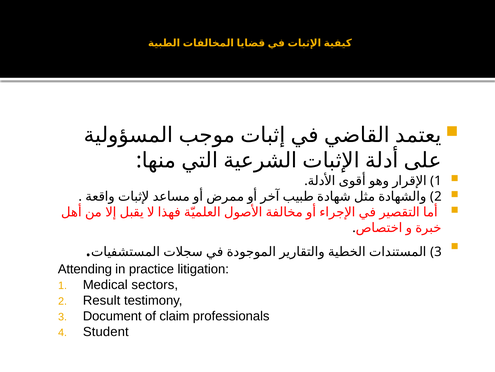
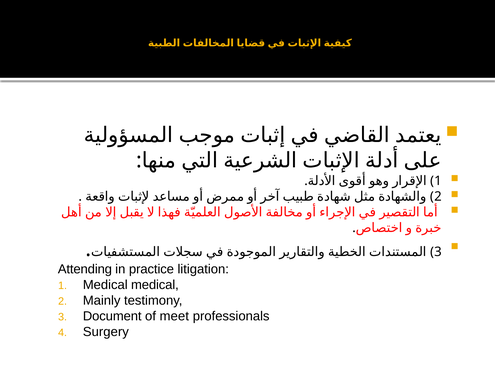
Medical sectors: sectors -> medical
Result: Result -> Mainly
claim: claim -> meet
Student: Student -> Surgery
